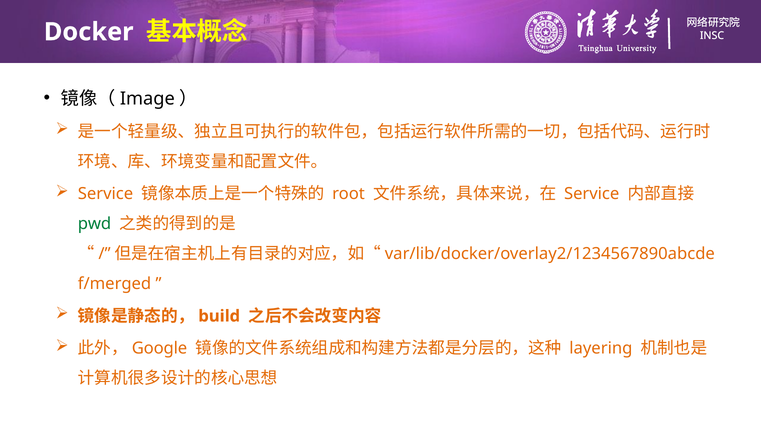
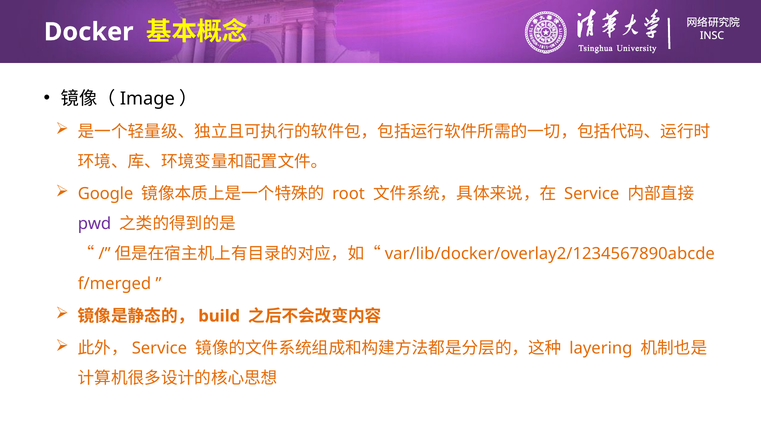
Service at (105, 194): Service -> Google
pwd colour: green -> purple
Google at (159, 349): Google -> Service
